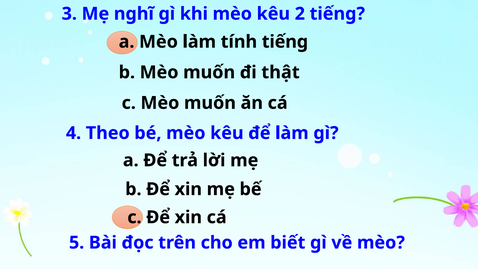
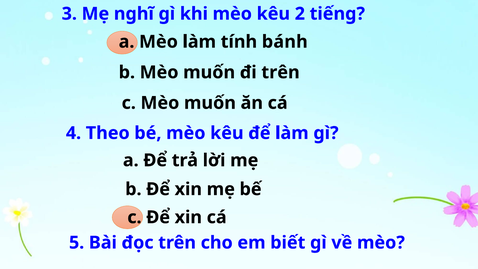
tính tiếng: tiếng -> bánh
đi thật: thật -> trên
